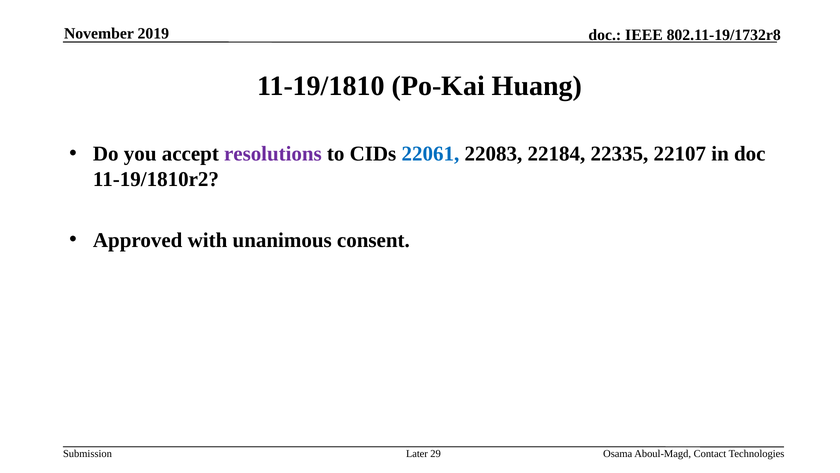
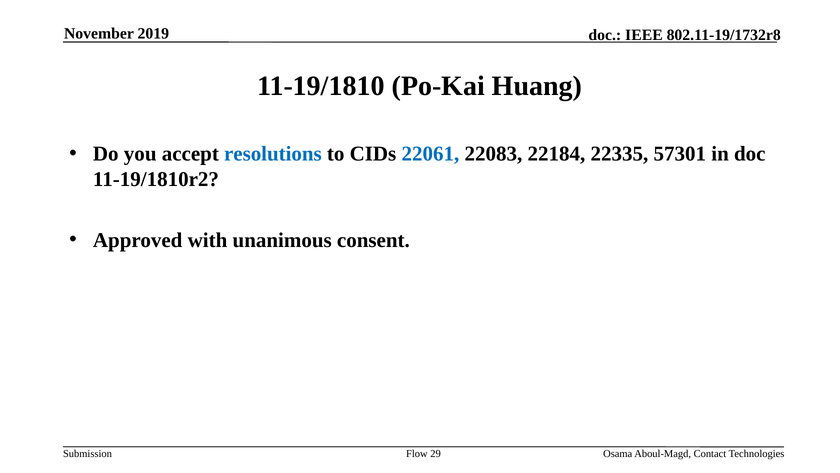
resolutions colour: purple -> blue
22107: 22107 -> 57301
Later: Later -> Flow
